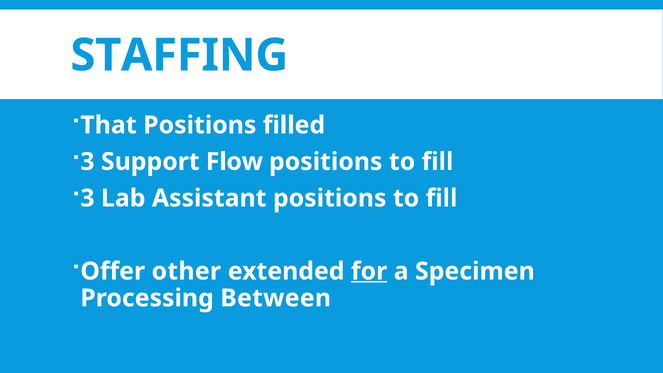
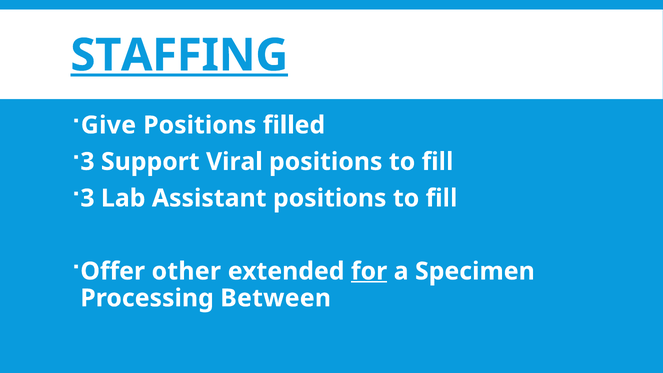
STAFFING underline: none -> present
That: That -> Give
Flow: Flow -> Viral
